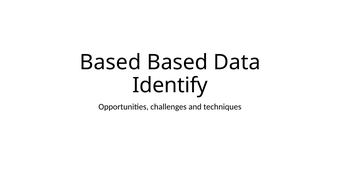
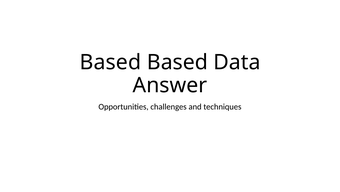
Identify: Identify -> Answer
